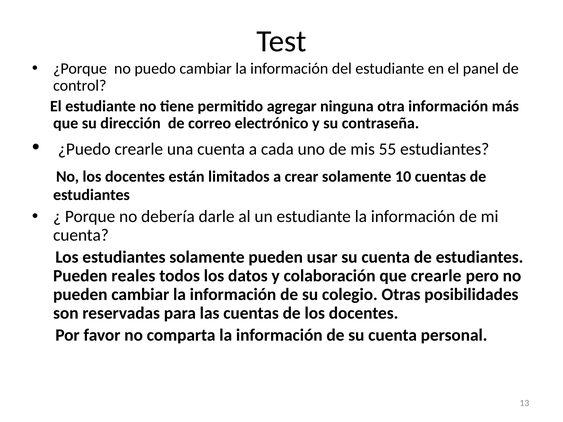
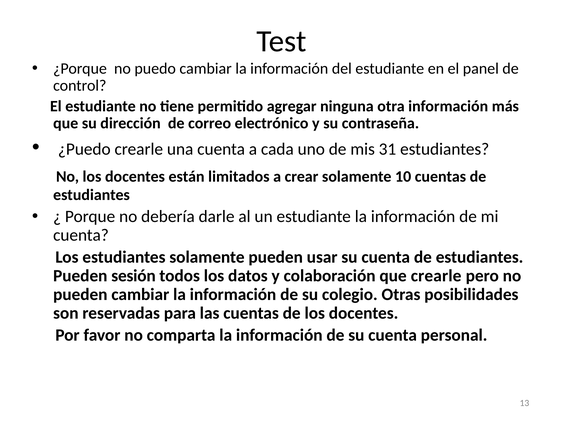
55: 55 -> 31
reales: reales -> sesión
